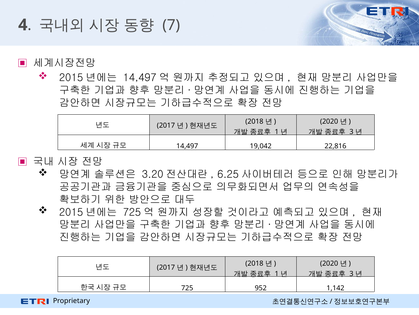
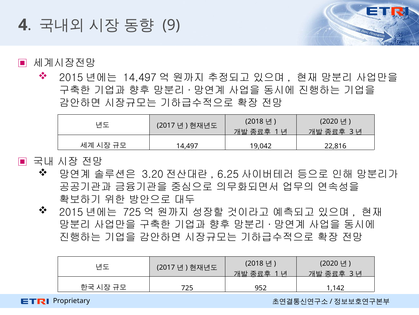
7: 7 -> 9
